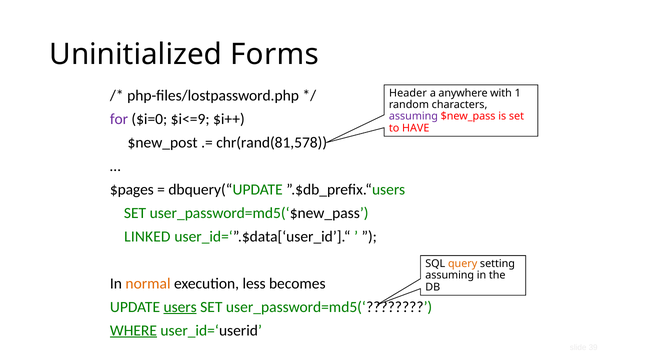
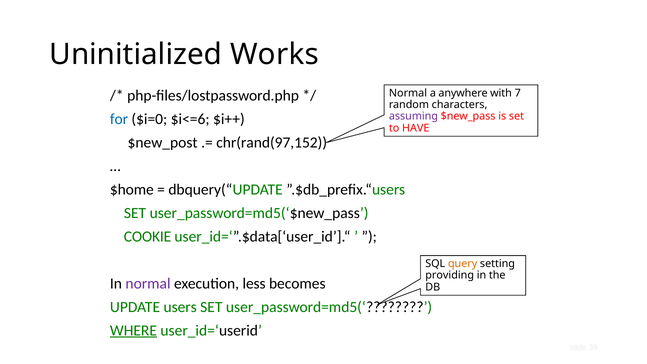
Forms: Forms -> Works
Header at (408, 93): Header -> Normal
1: 1 -> 7
for colour: purple -> blue
$i<=9: $i<=9 -> $i<=6
chr(rand(81,578: chr(rand(81,578 -> chr(rand(97,152
$pages: $pages -> $home
LINKED: LINKED -> COOKIE
assuming at (450, 275): assuming -> providing
normal at (148, 283) colour: orange -> purple
users underline: present -> none
